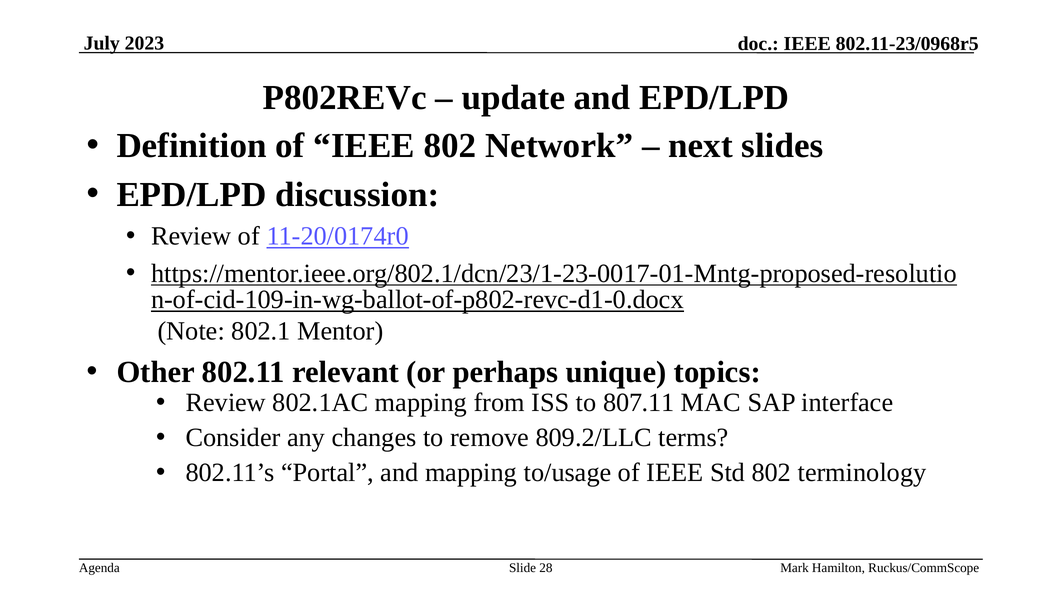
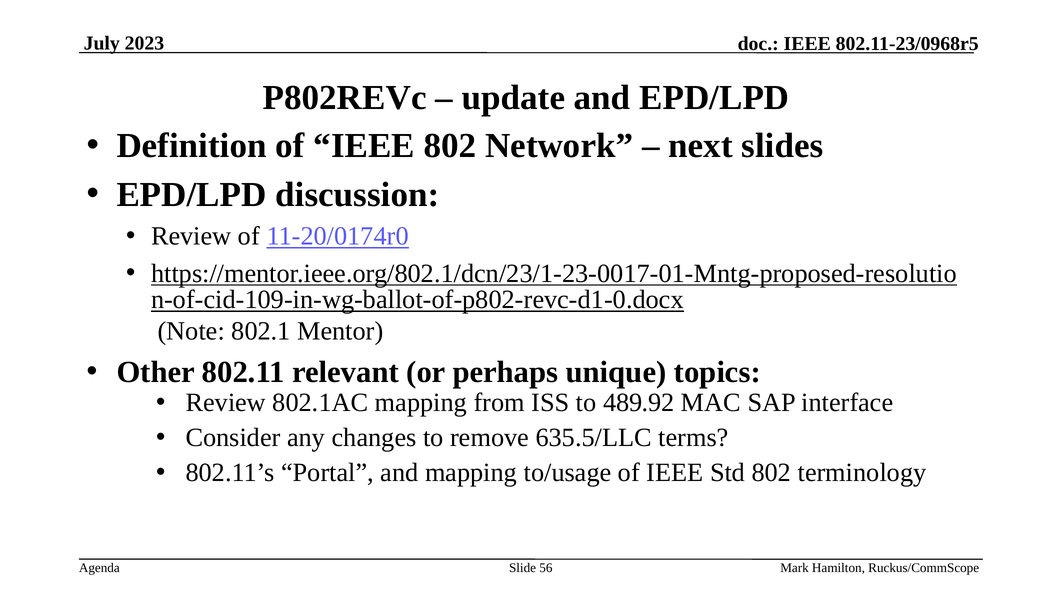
807.11: 807.11 -> 489.92
809.2/LLC: 809.2/LLC -> 635.5/LLC
28: 28 -> 56
